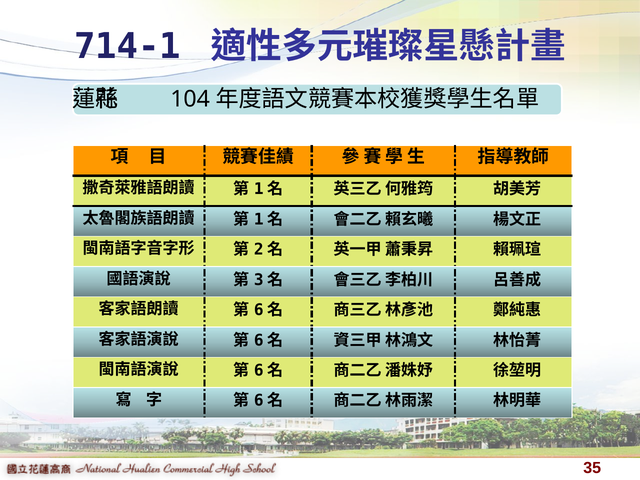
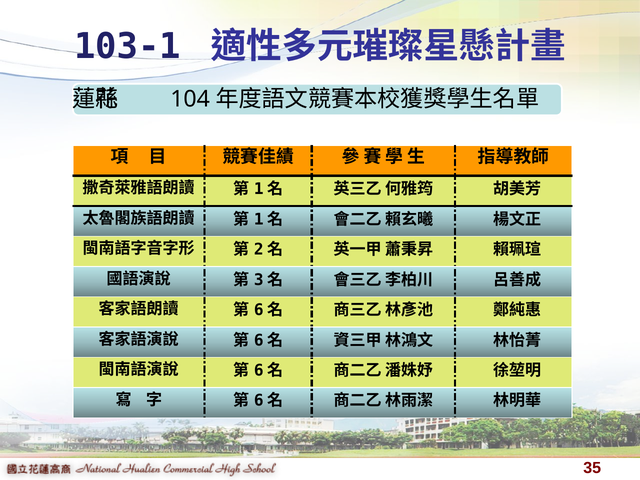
714-1: 714-1 -> 103-1
